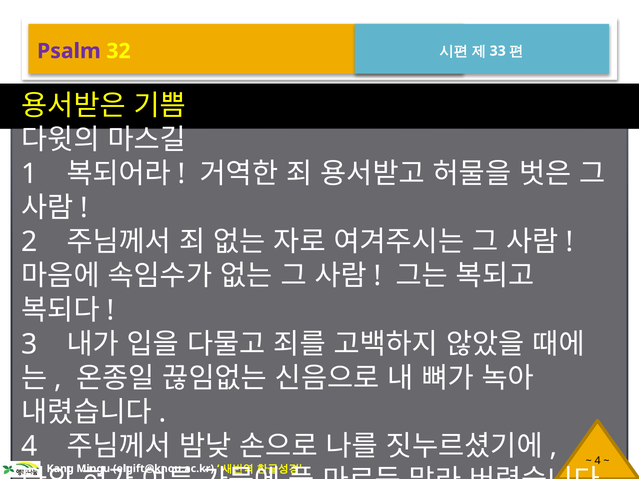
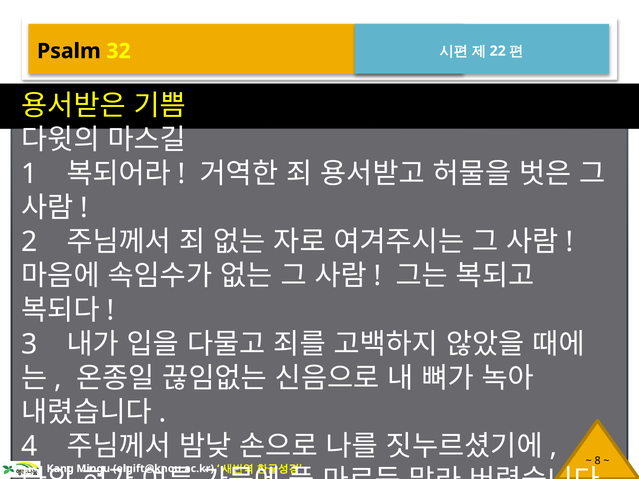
Psalm colour: purple -> black
33: 33 -> 22
4 at (598, 461): 4 -> 8
